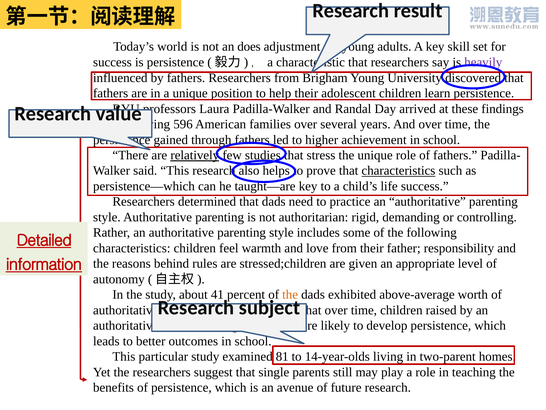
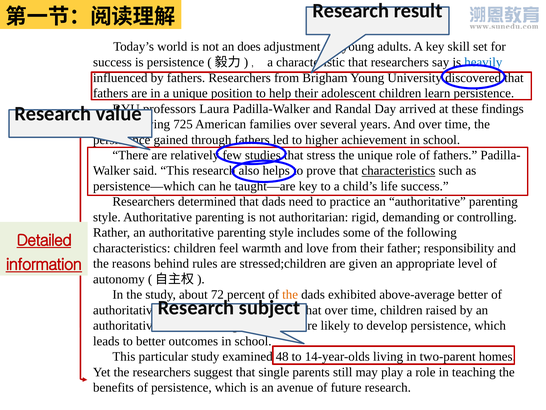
heavily colour: purple -> blue
596: 596 -> 725
relatively underline: present -> none
41: 41 -> 72
above-average worth: worth -> better
81: 81 -> 48
